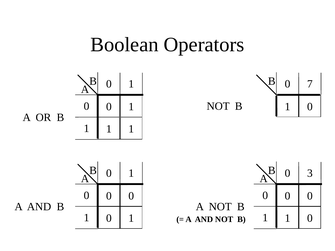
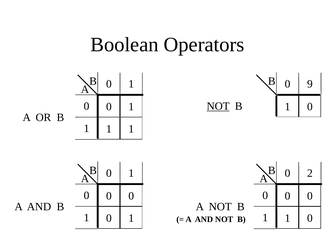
7: 7 -> 9
NOT at (218, 106) underline: none -> present
3: 3 -> 2
